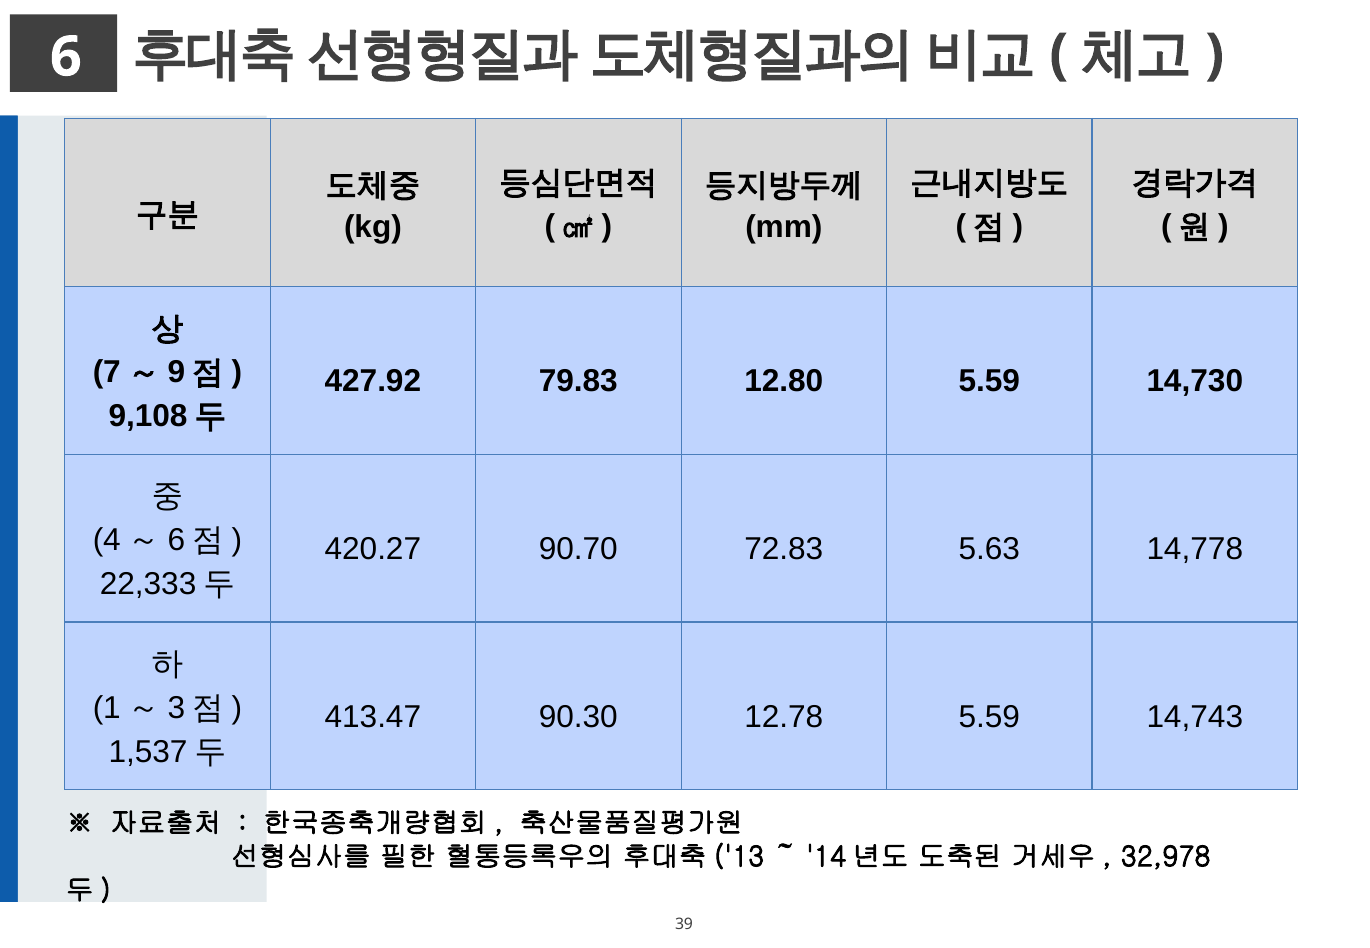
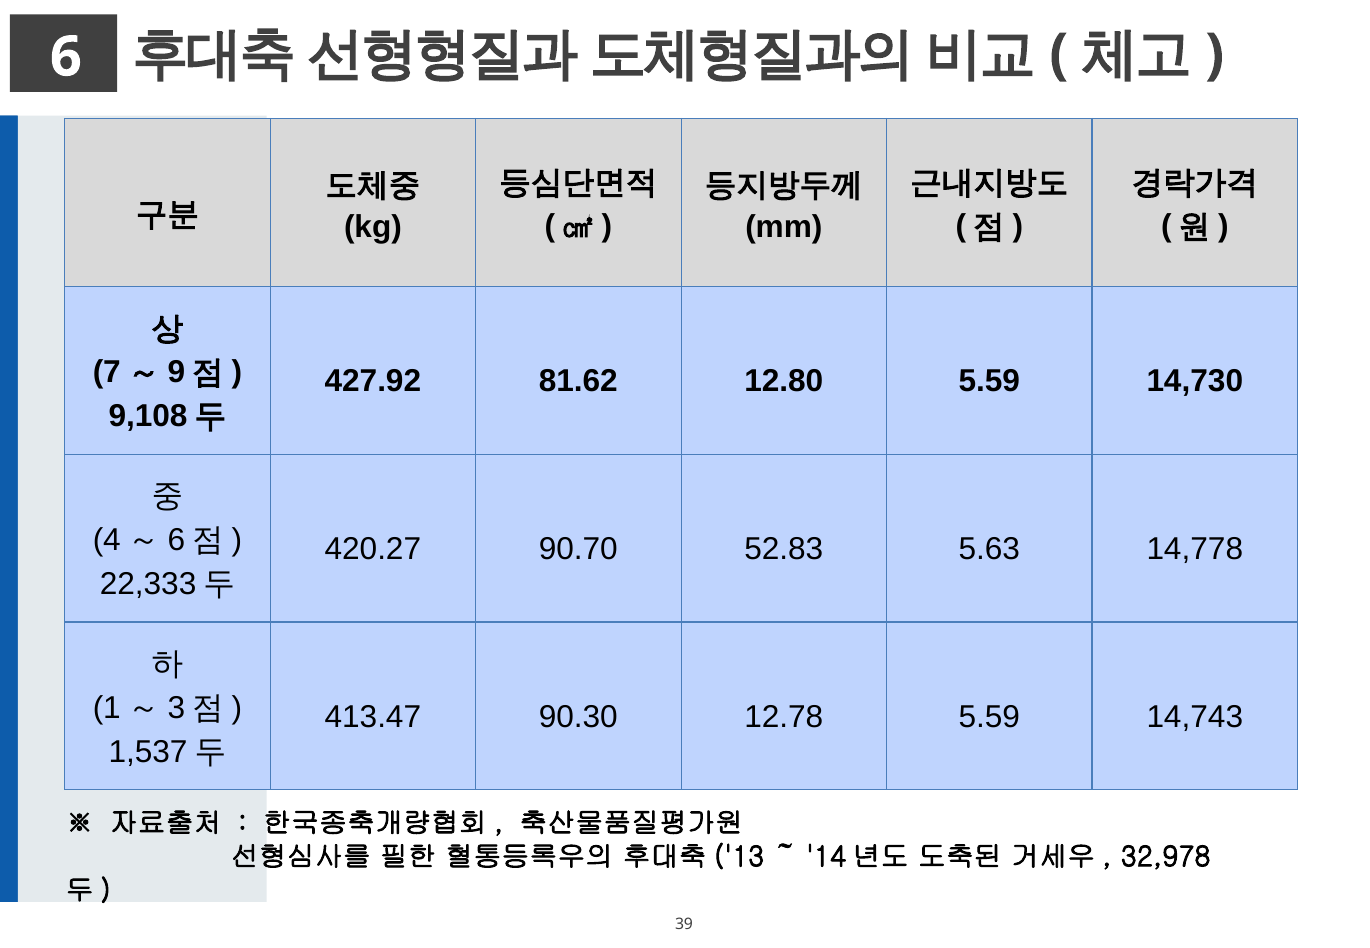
79.83: 79.83 -> 81.62
72.83: 72.83 -> 52.83
